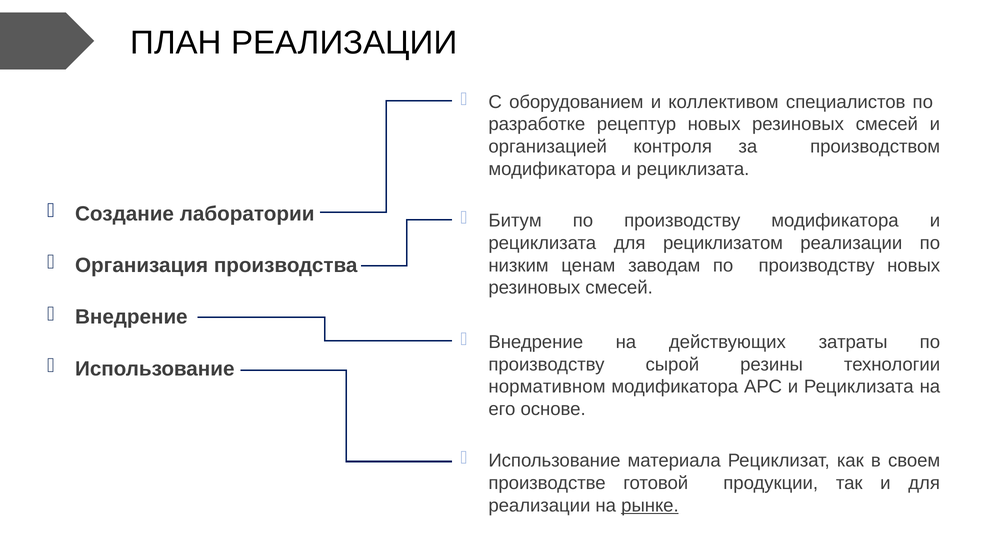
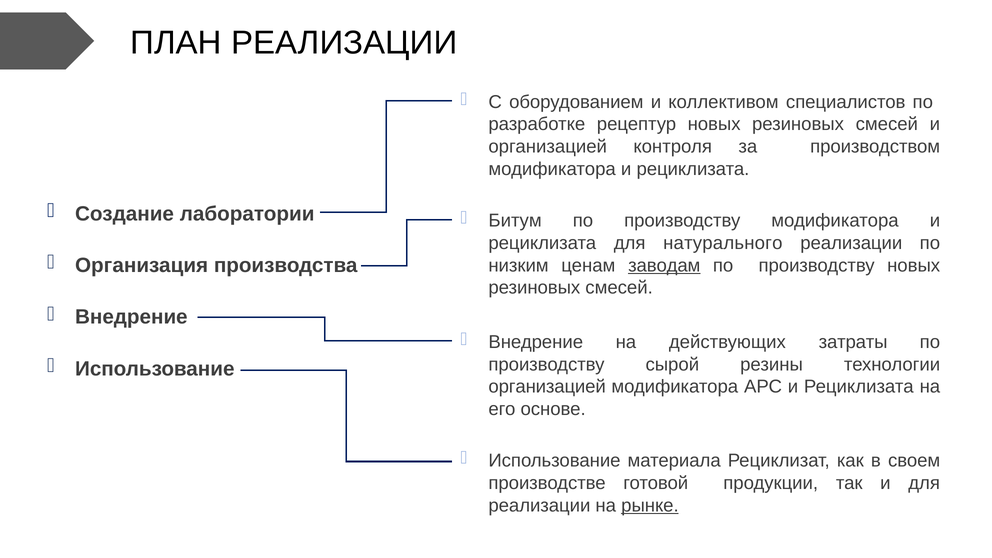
рециклизатом: рециклизатом -> натурального
заводам underline: none -> present
нормативном at (547, 387): нормативном -> организацией
